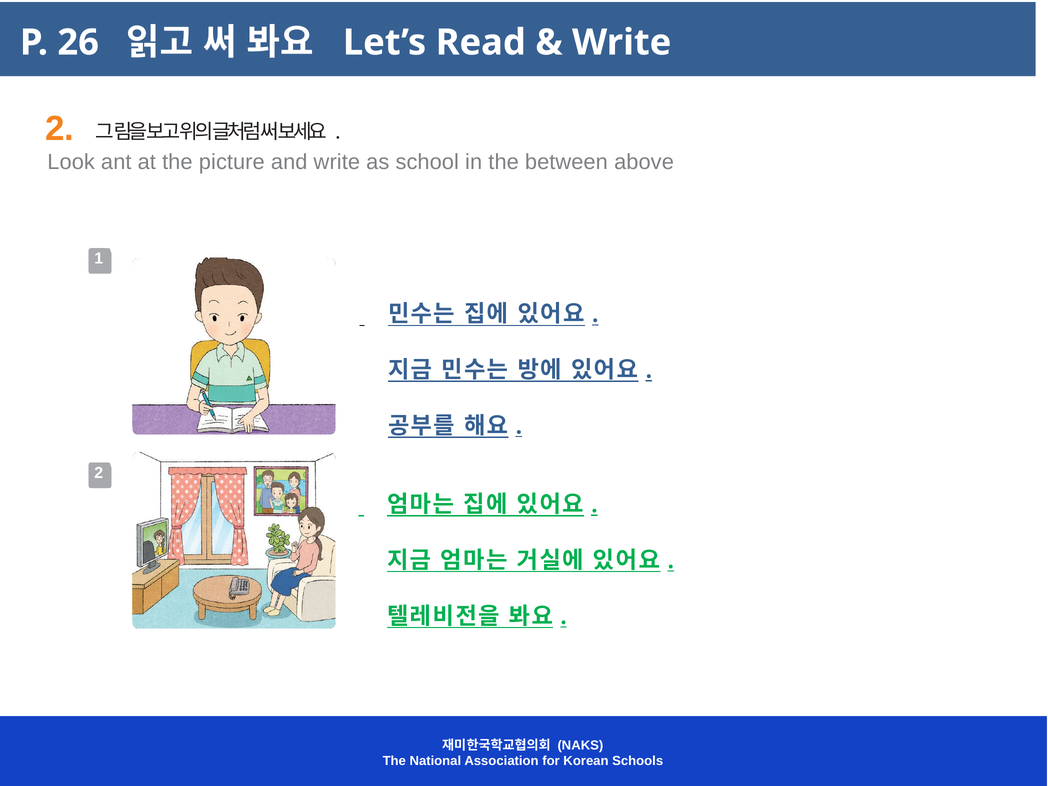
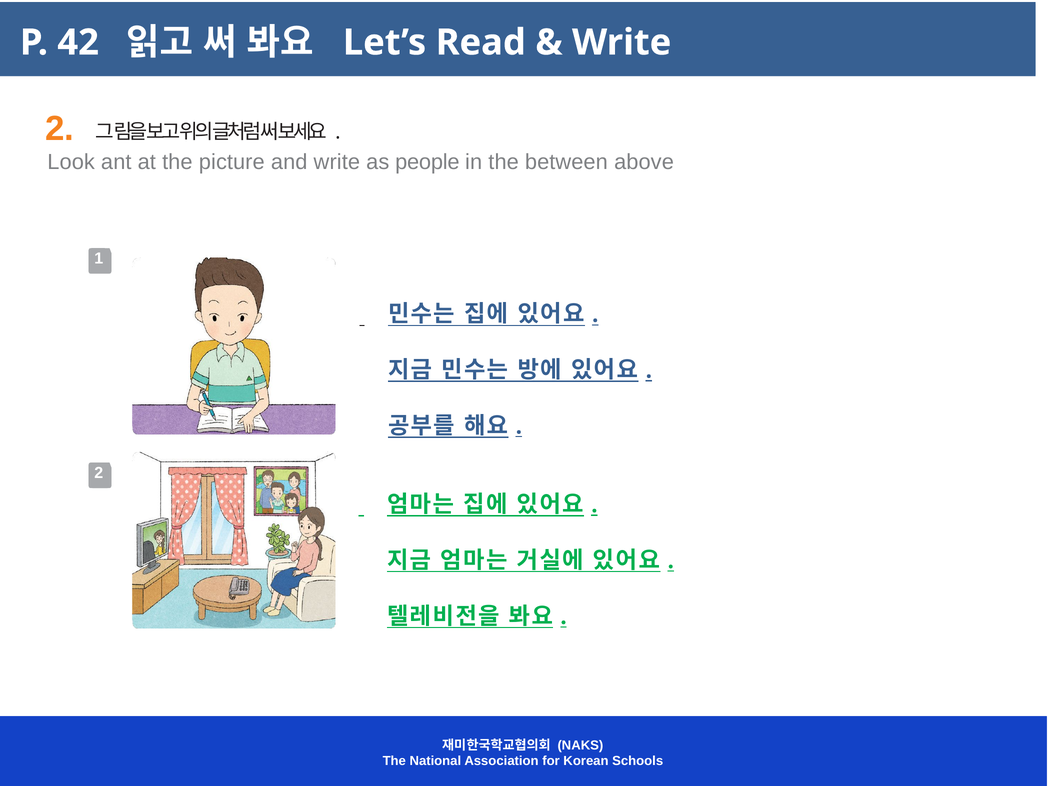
26: 26 -> 42
school: school -> people
